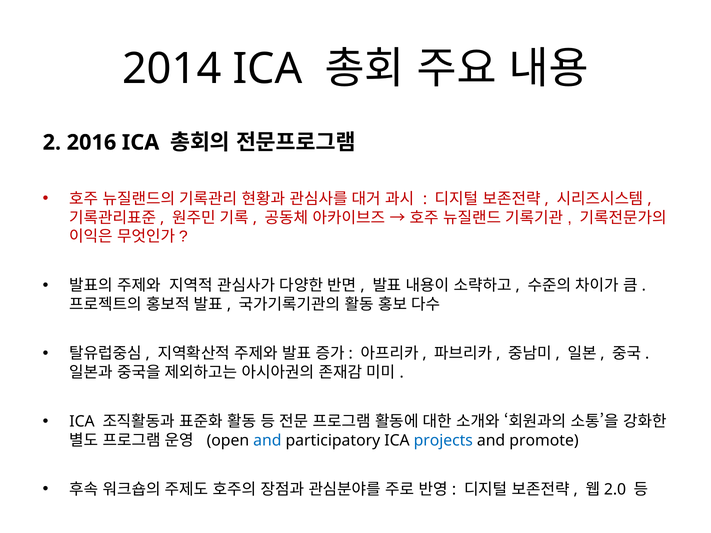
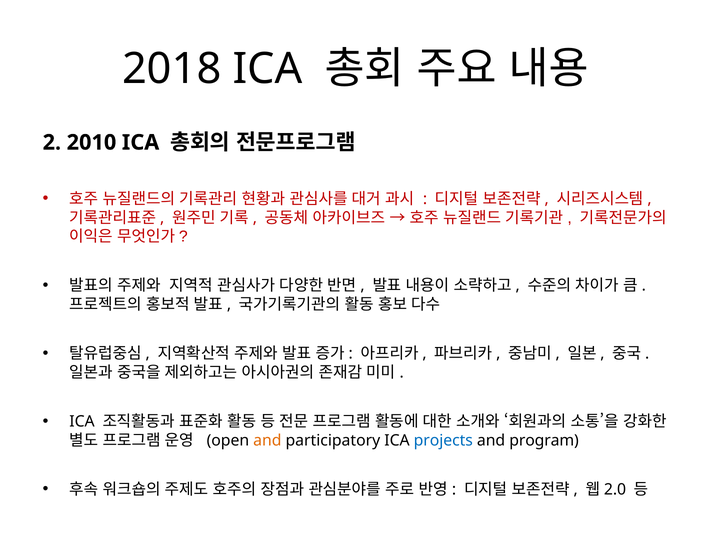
2014: 2014 -> 2018
2016: 2016 -> 2010
and at (267, 441) colour: blue -> orange
promote: promote -> program
